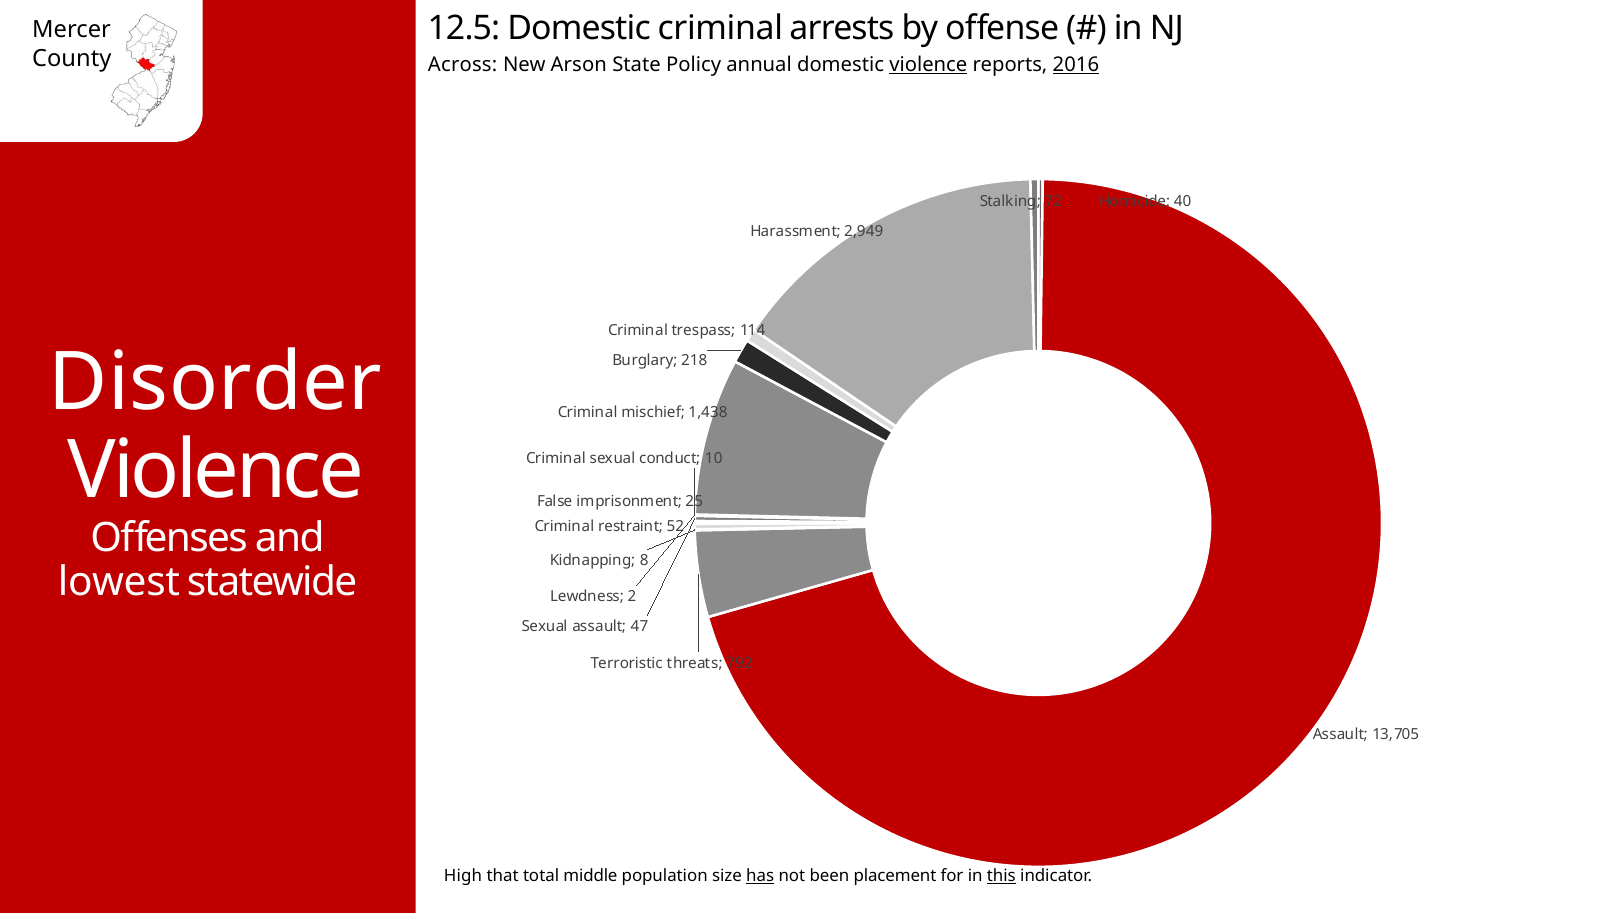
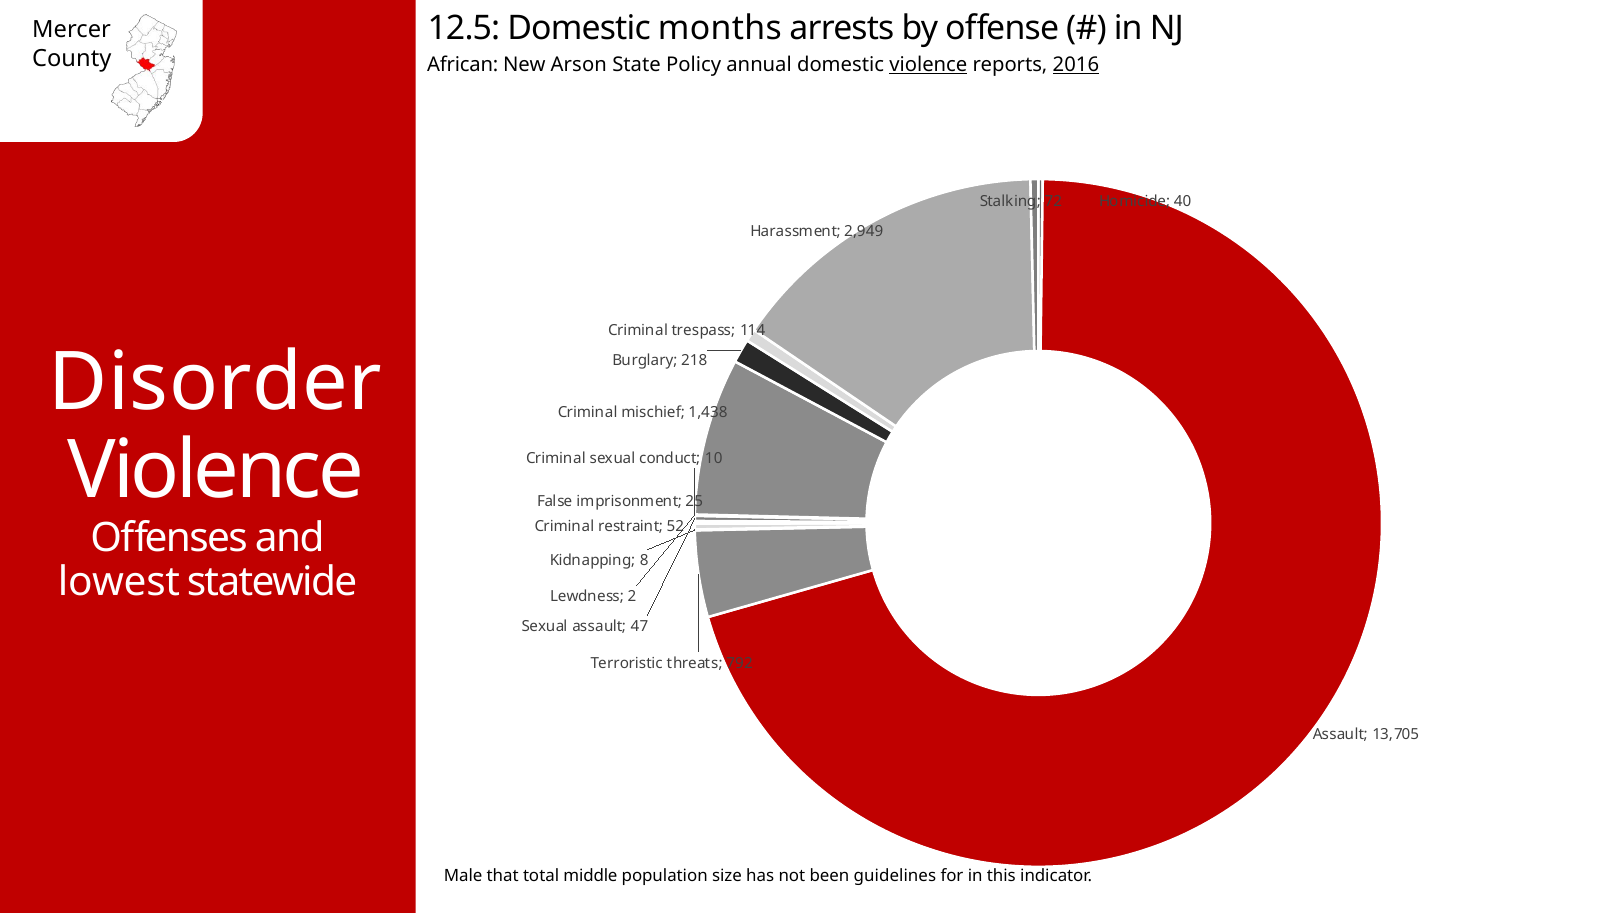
Domestic criminal: criminal -> months
Across: Across -> African
High: High -> Male
has underline: present -> none
placement: placement -> guidelines
this underline: present -> none
